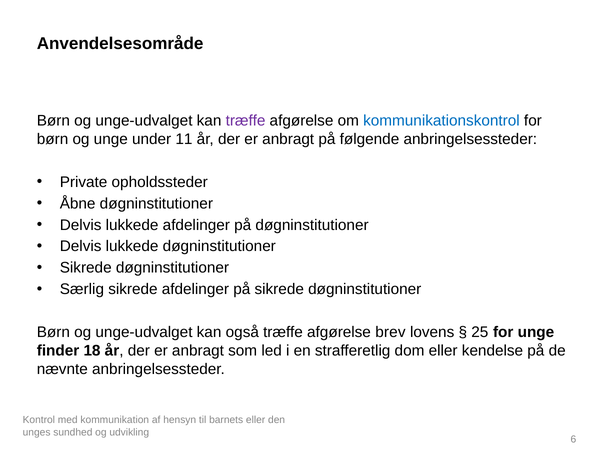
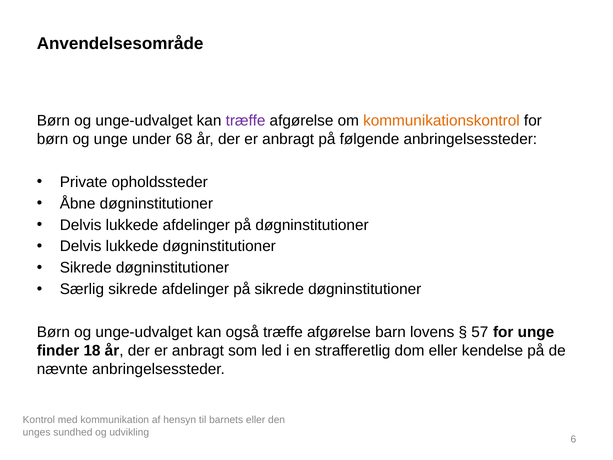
kommunikationskontrol colour: blue -> orange
11: 11 -> 68
brev: brev -> barn
25: 25 -> 57
